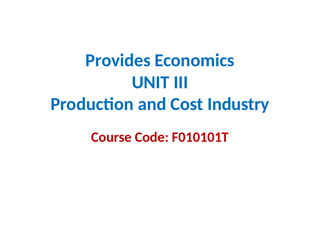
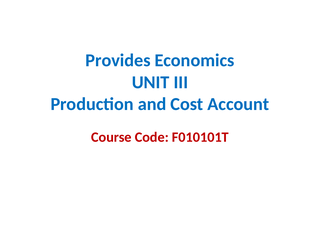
Industry: Industry -> Account
